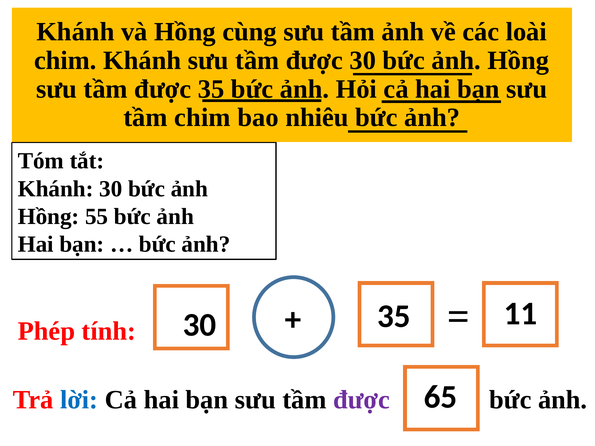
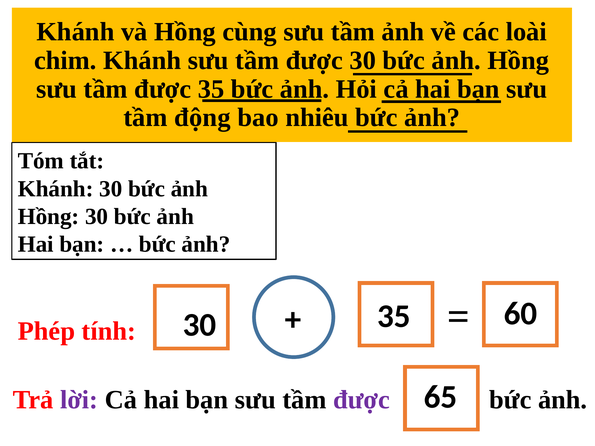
tầm chim: chim -> động
Hồng 55: 55 -> 30
11: 11 -> 60
lời colour: blue -> purple
